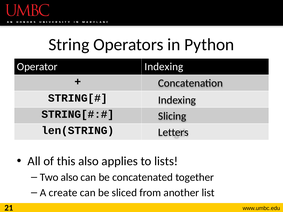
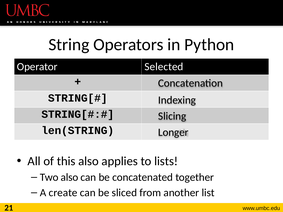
Operator Indexing: Indexing -> Selected
Letters: Letters -> Longer
